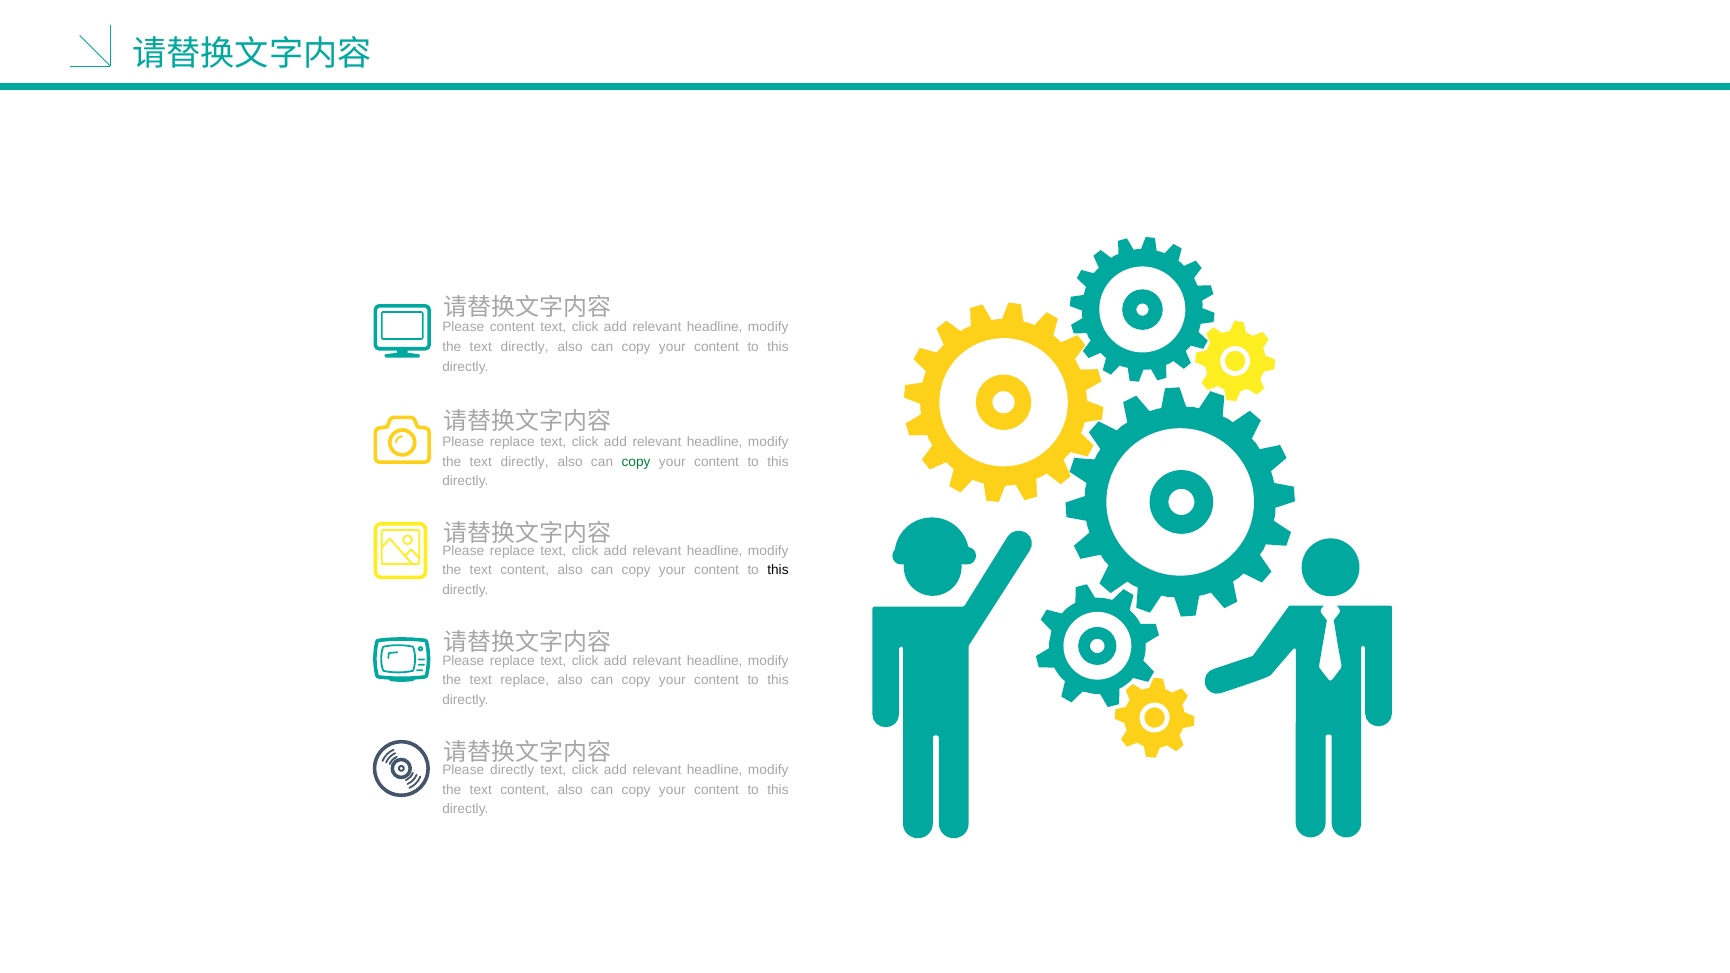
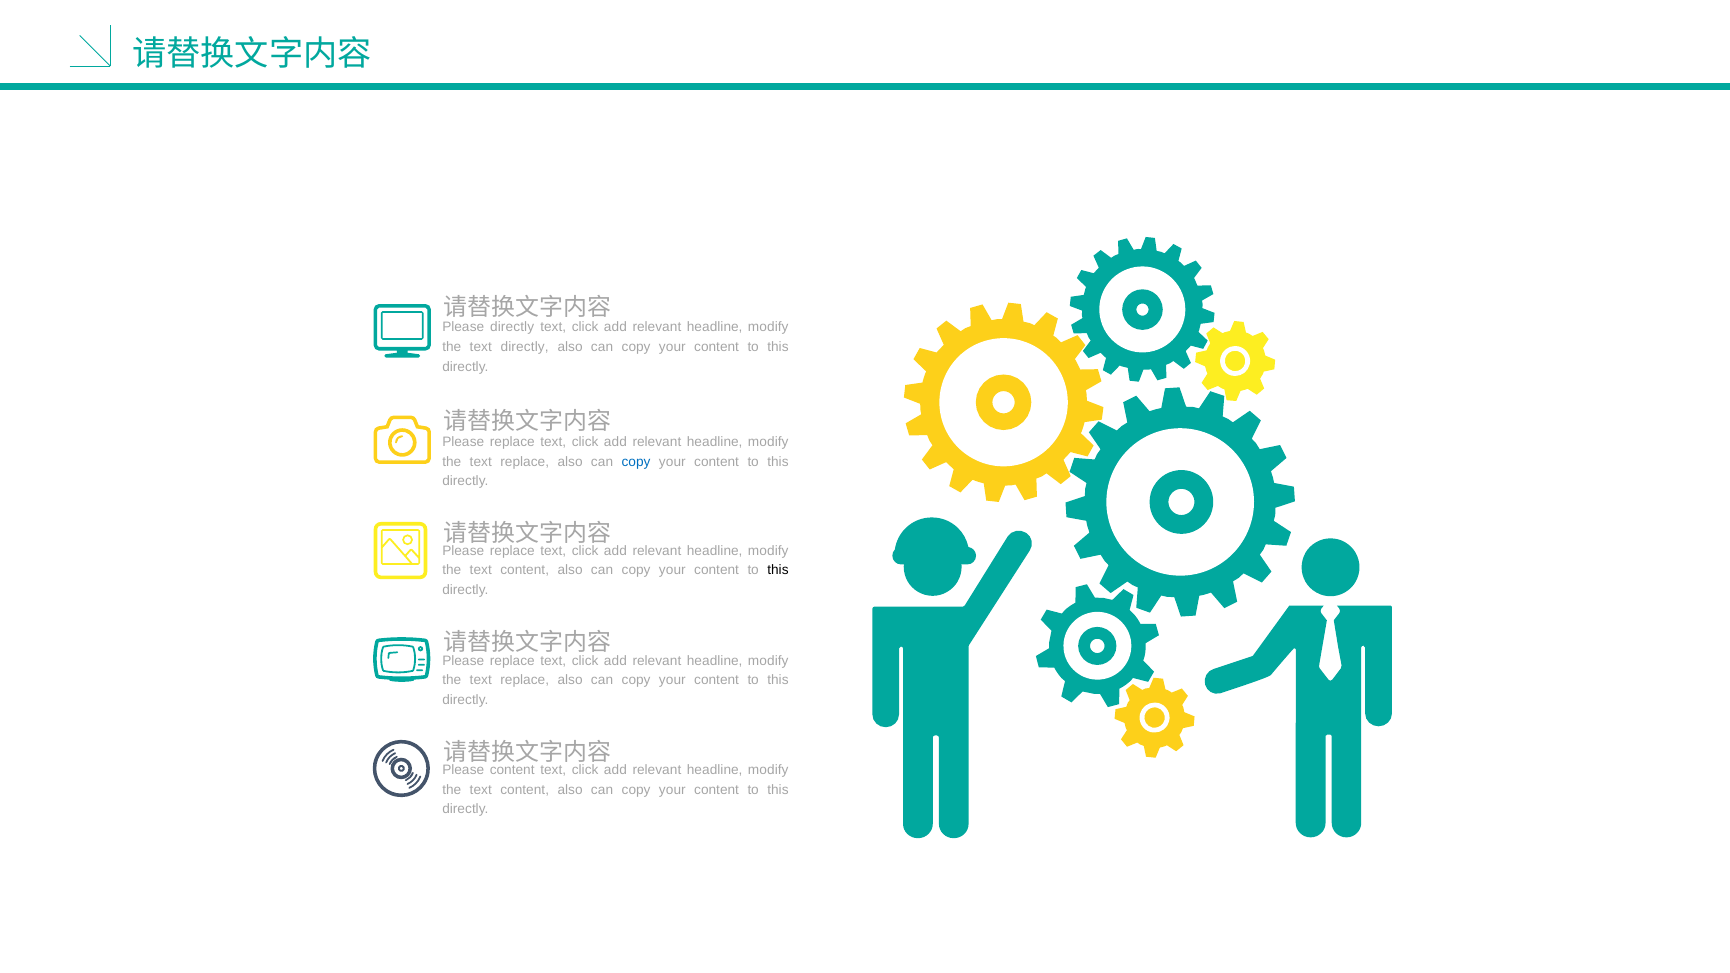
Please content: content -> directly
directly at (525, 462): directly -> replace
copy at (636, 462) colour: green -> blue
Please directly: directly -> content
